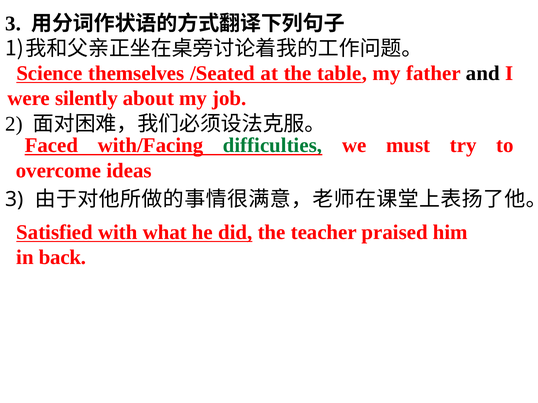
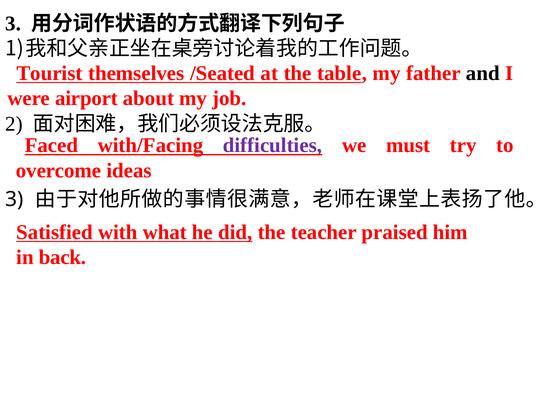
Science: Science -> Tourist
silently: silently -> airport
difficulties colour: green -> purple
